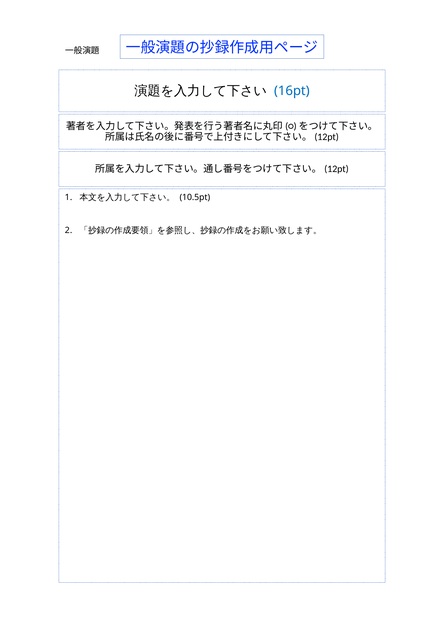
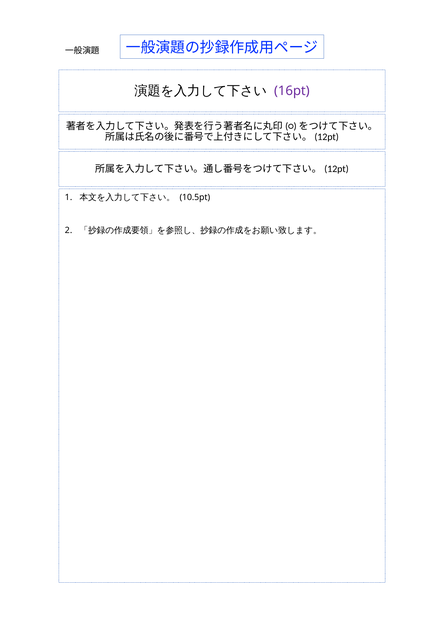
16pt colour: blue -> purple
